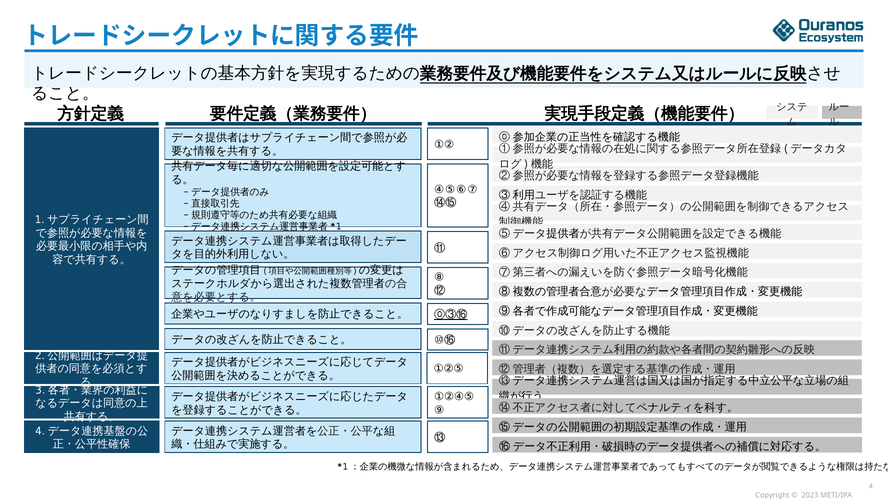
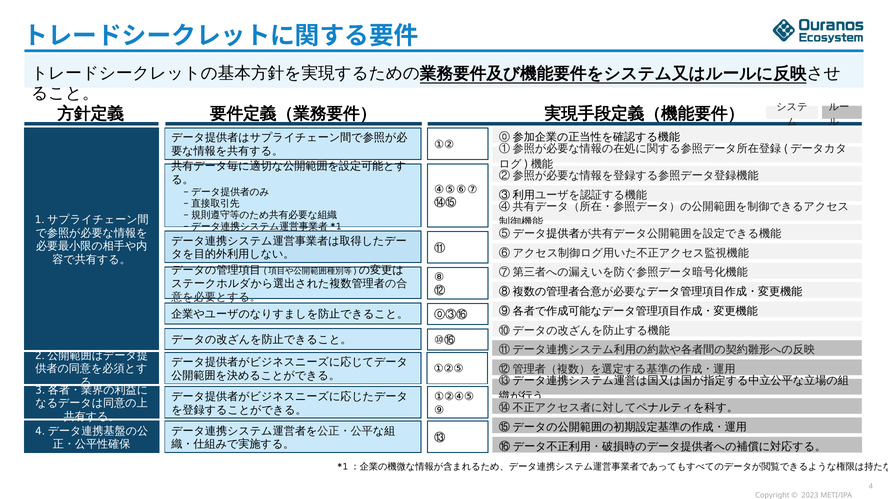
⓪③⑯ underline: present -> none
